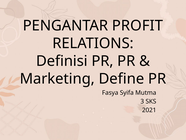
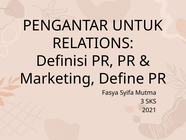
PROFIT: PROFIT -> UNTUK
